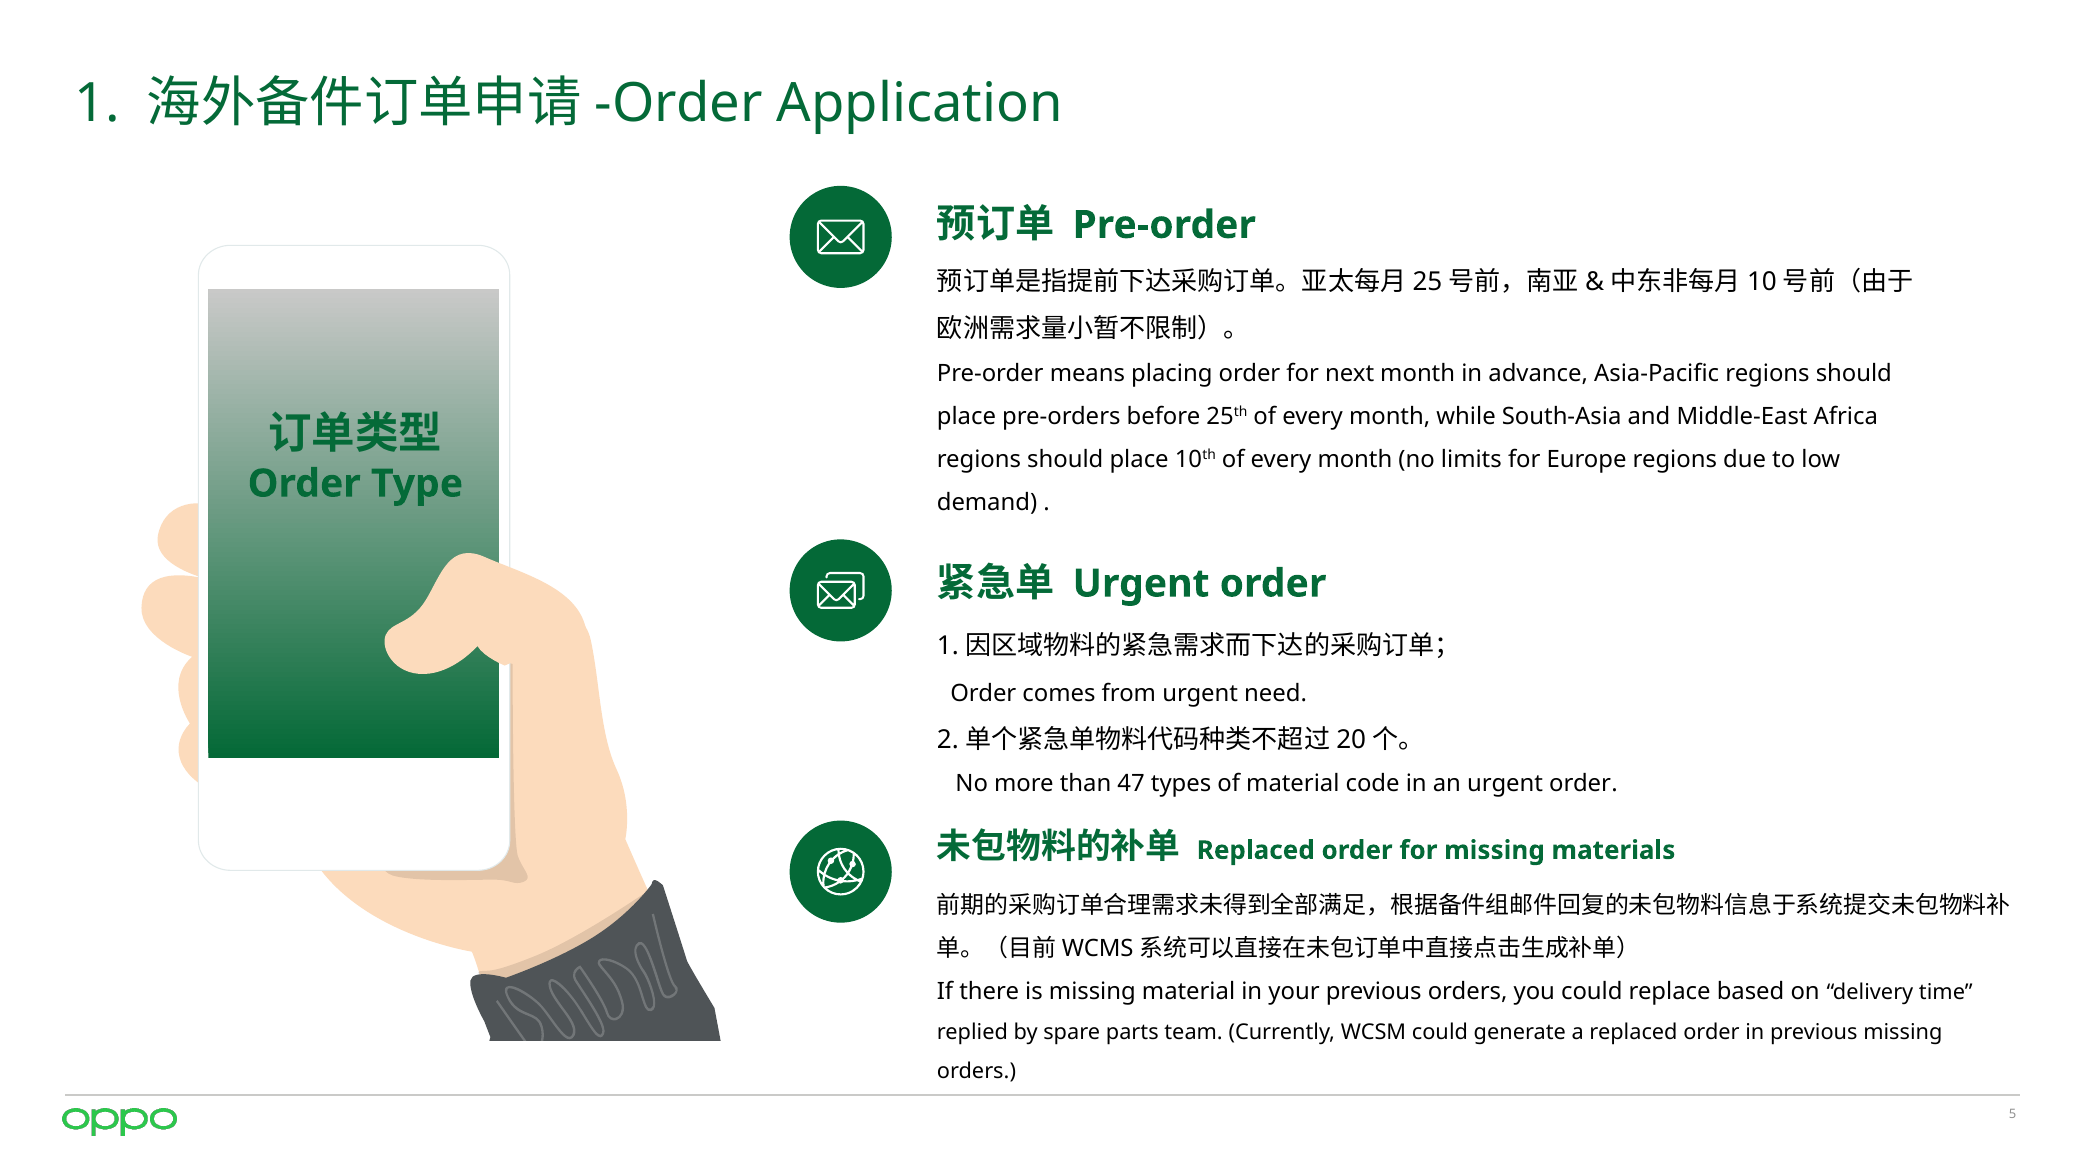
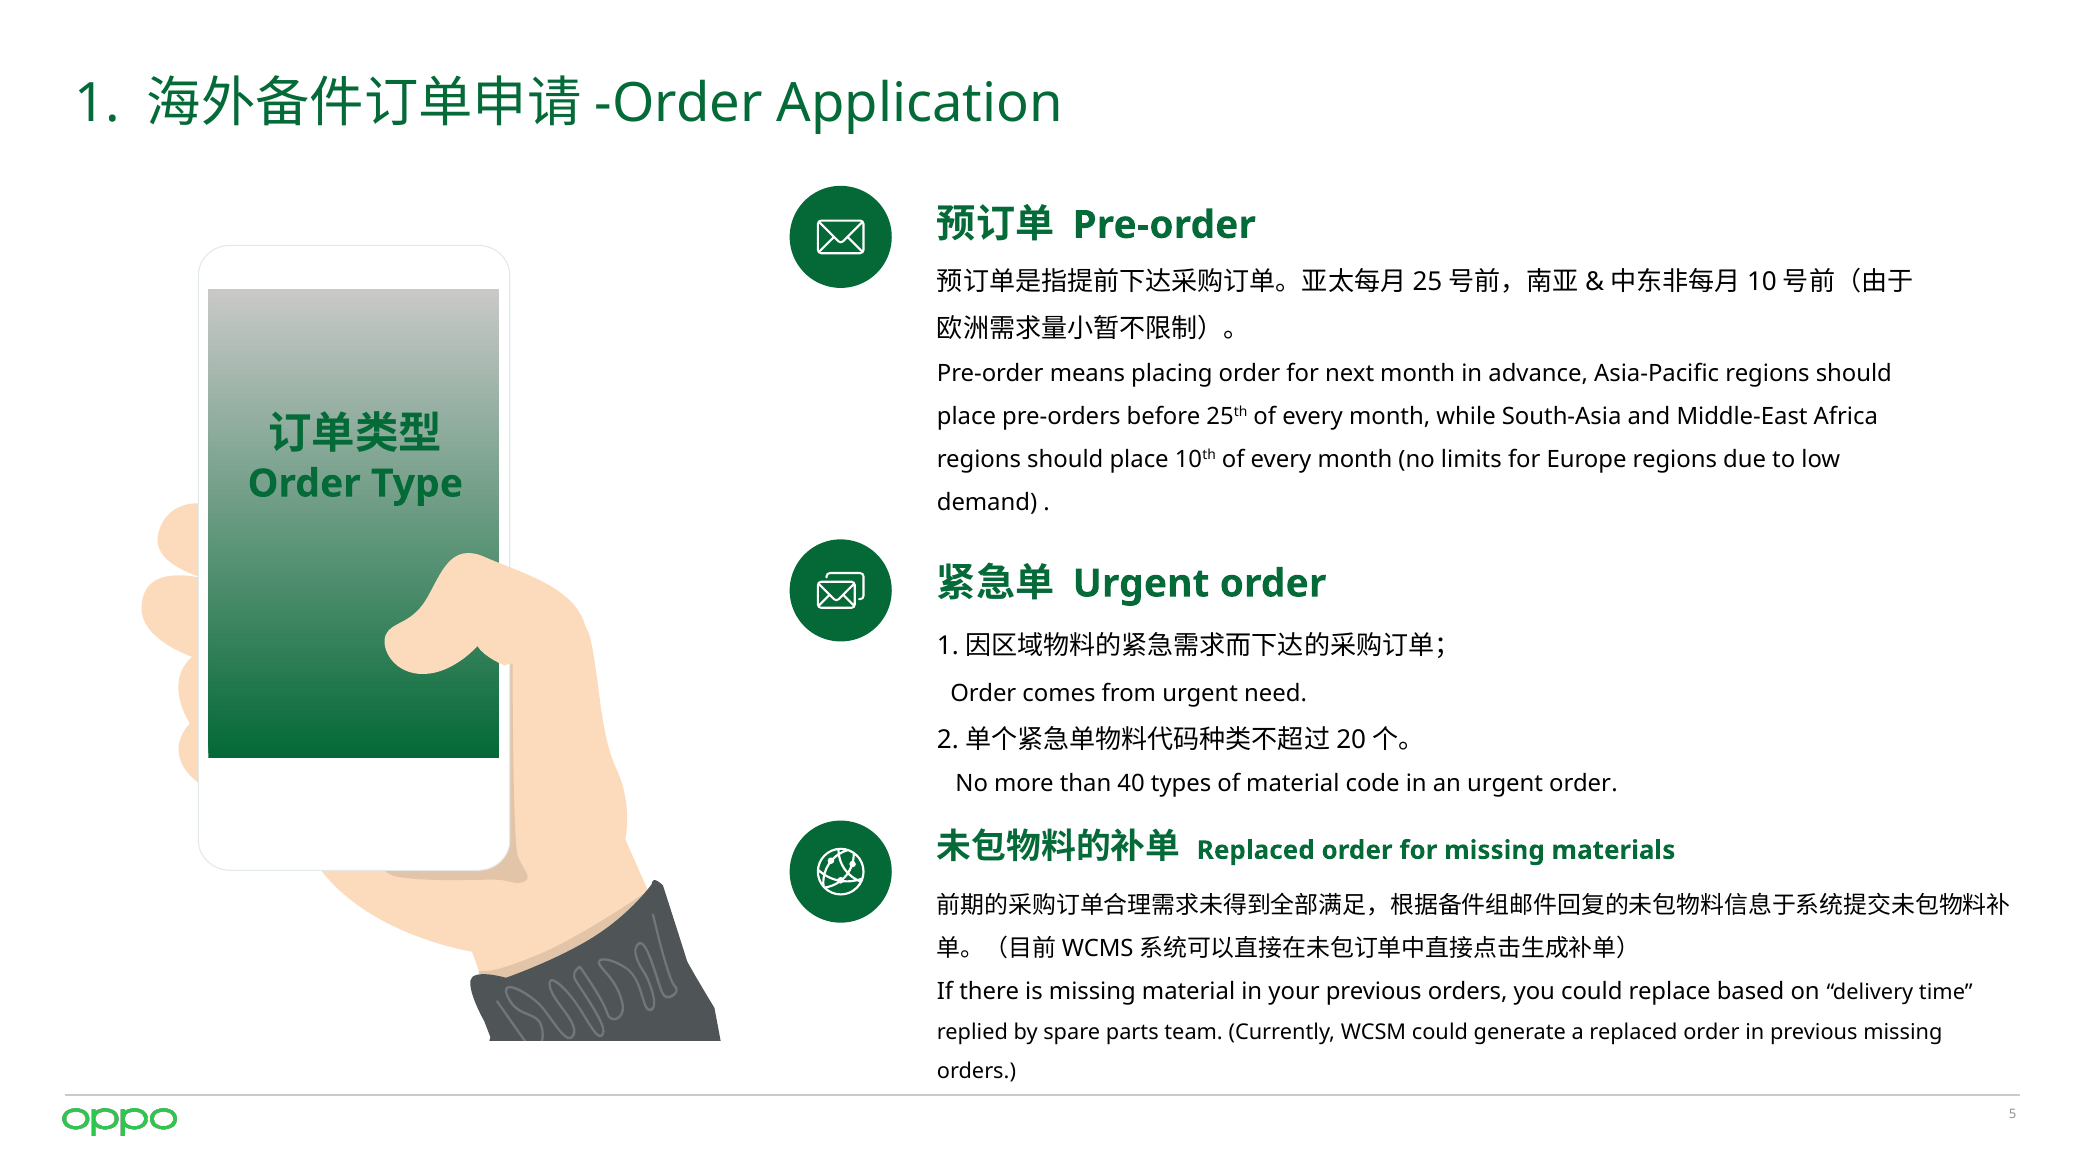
47: 47 -> 40
